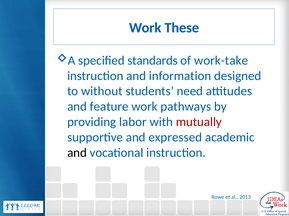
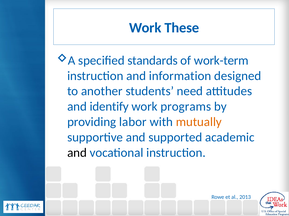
work-take: work-take -> work-term
without: without -> another
feature: feature -> identify
pathways: pathways -> programs
mutually colour: red -> orange
expressed: expressed -> supported
